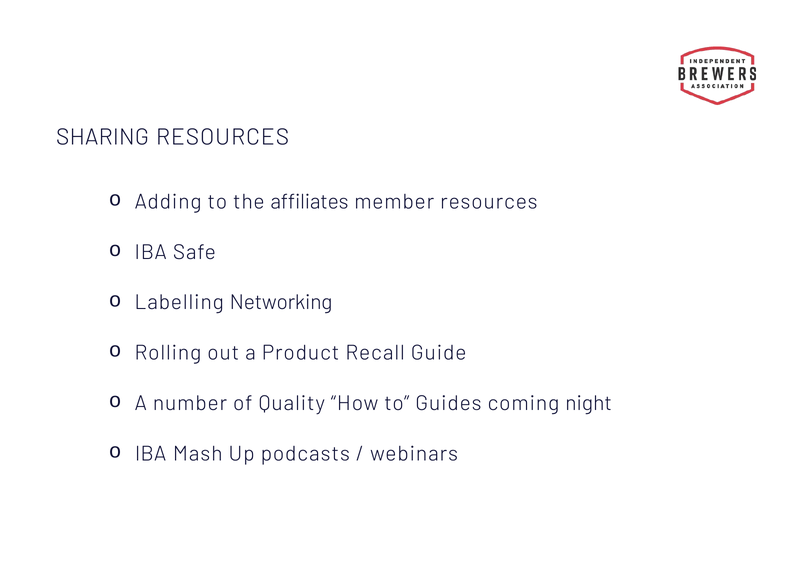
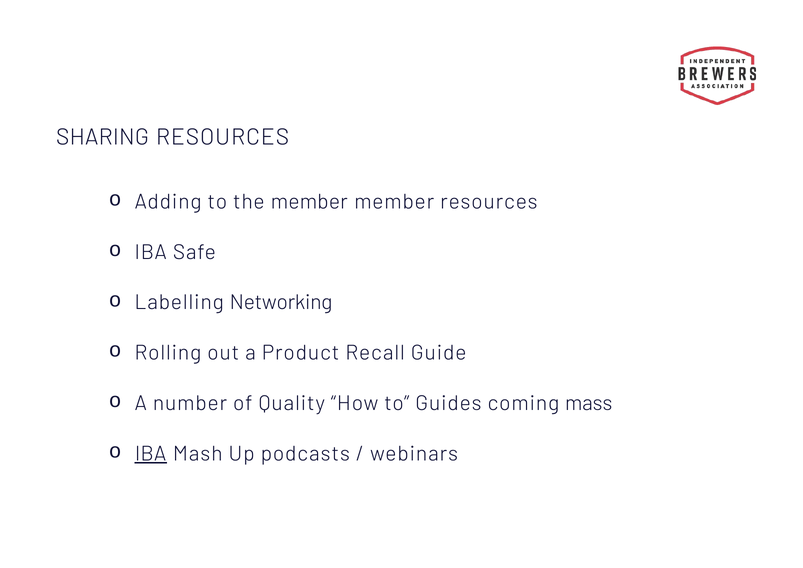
the affiliates: affiliates -> member
night: night -> mass
IBA at (151, 453) underline: none -> present
